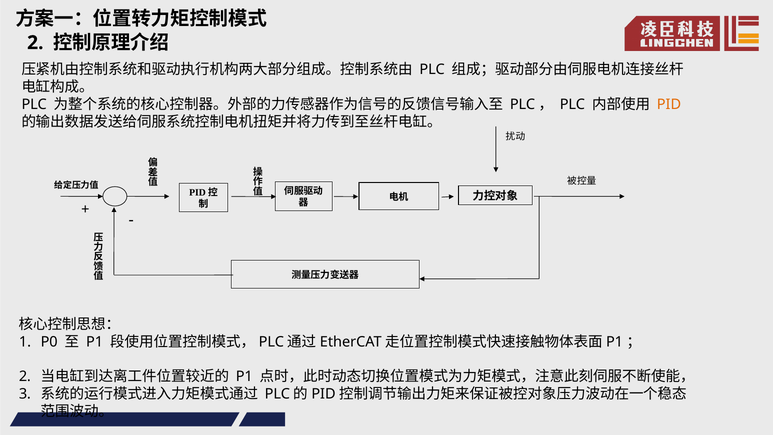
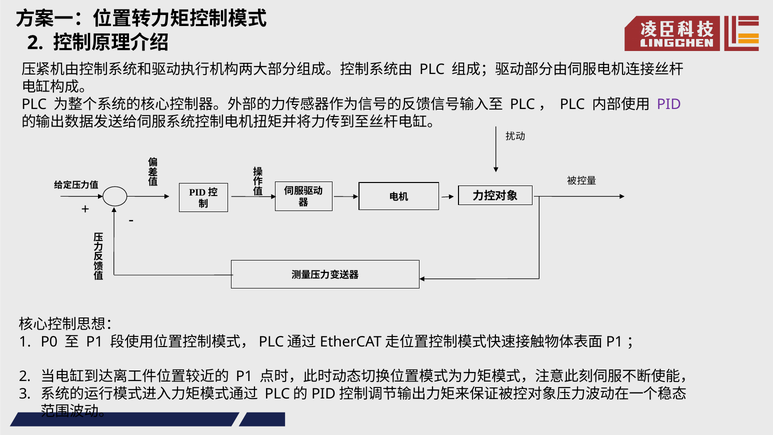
PID colour: orange -> purple
